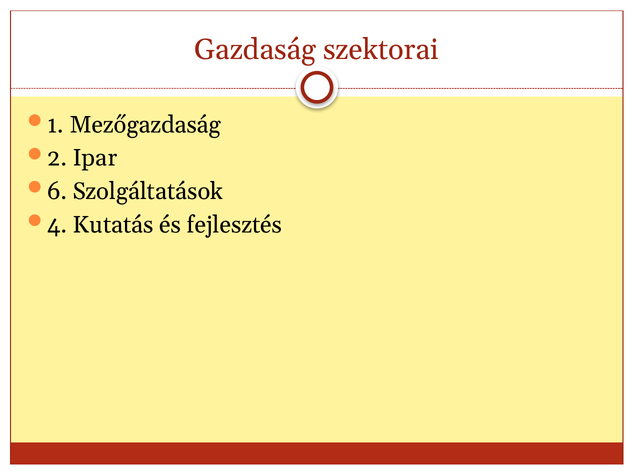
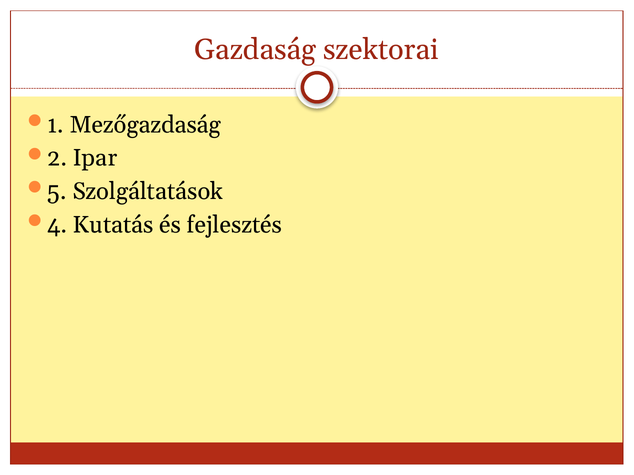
6: 6 -> 5
